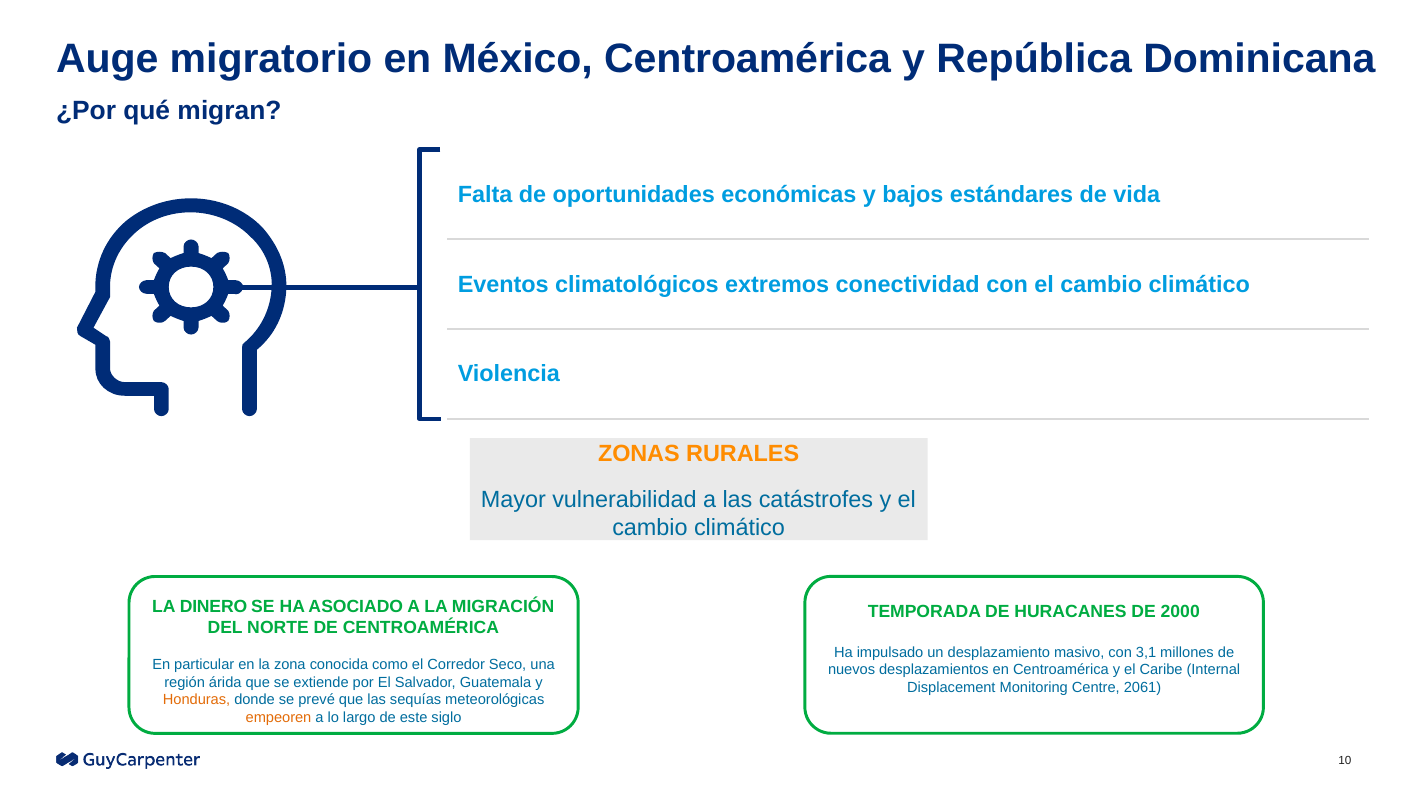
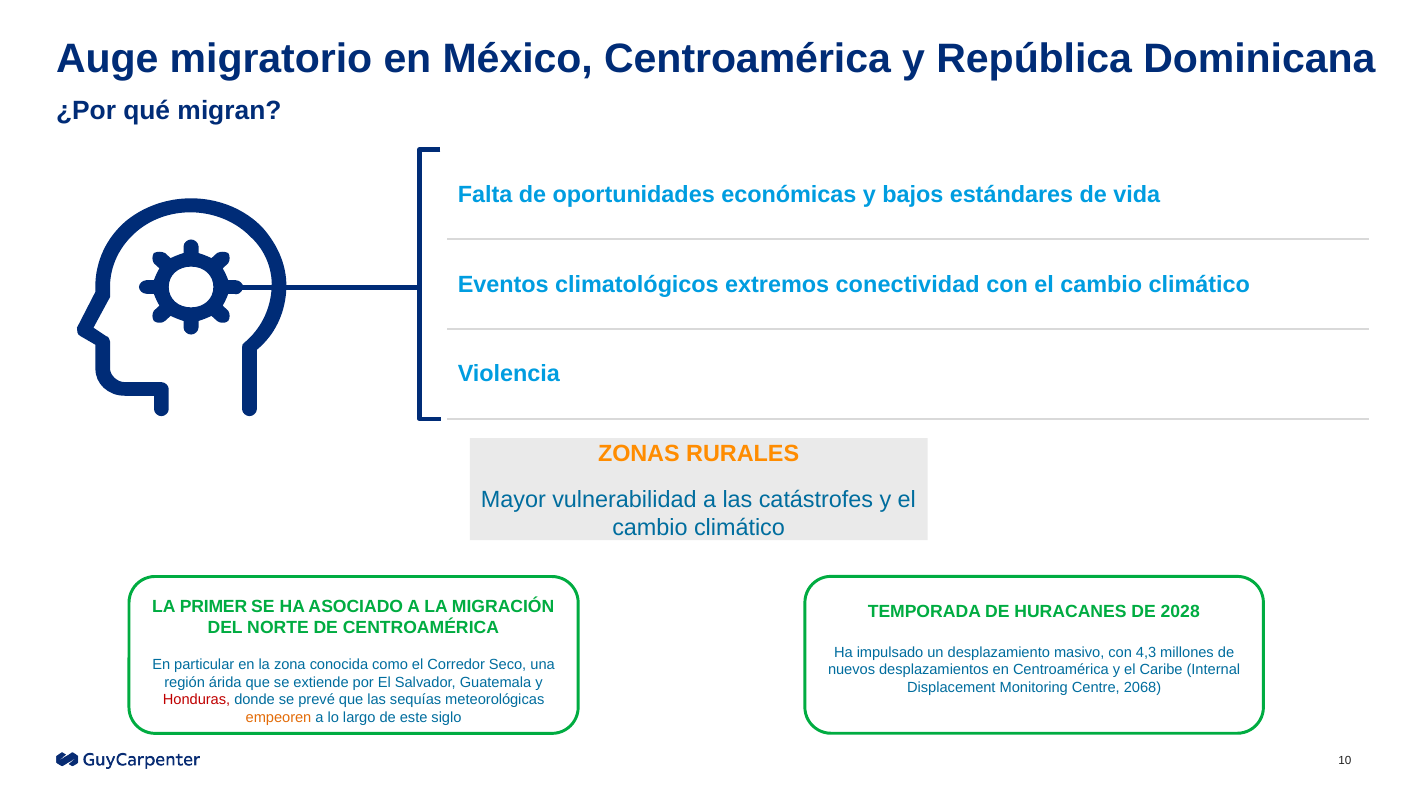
DINERO: DINERO -> PRIMER
2000: 2000 -> 2028
3,1: 3,1 -> 4,3
2061: 2061 -> 2068
Honduras colour: orange -> red
